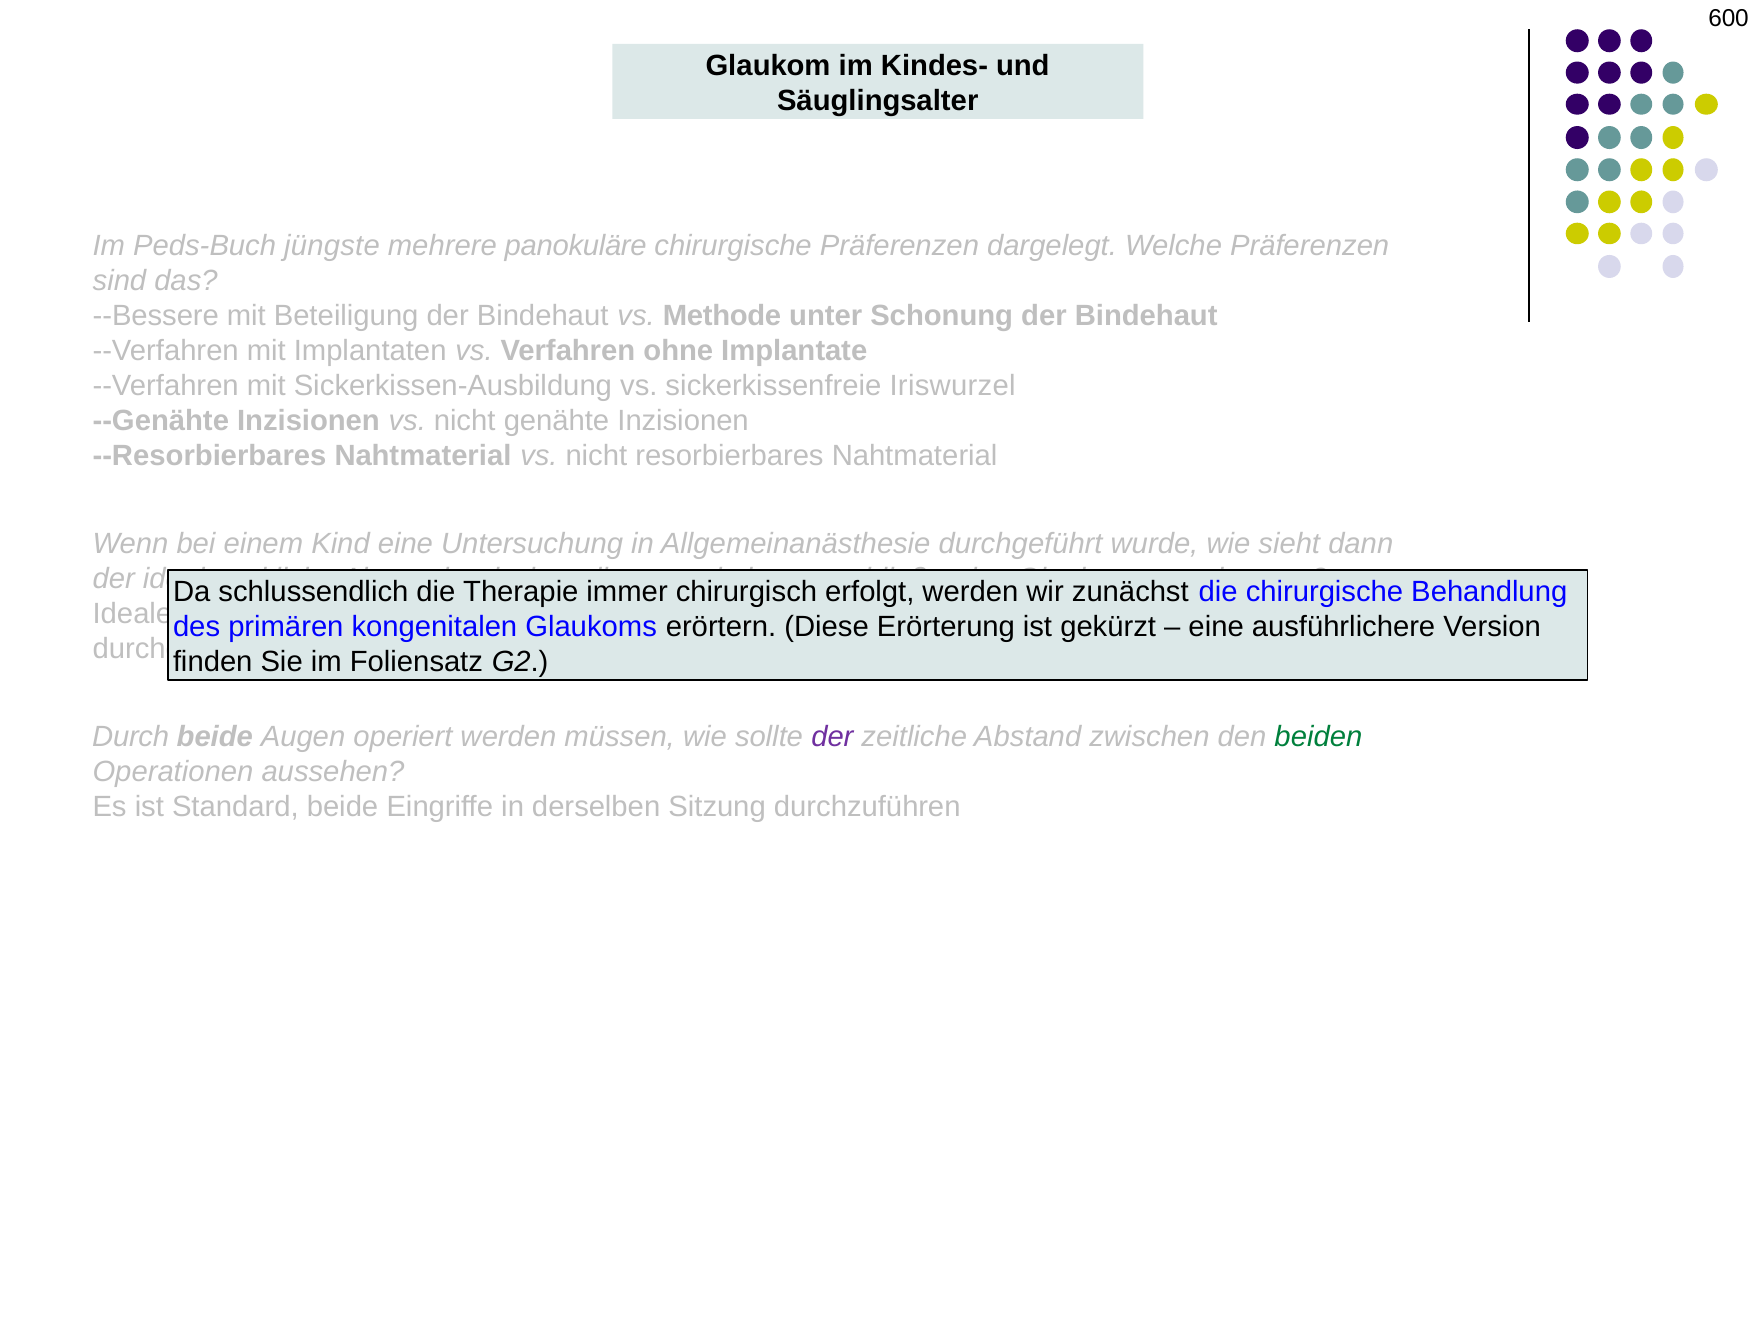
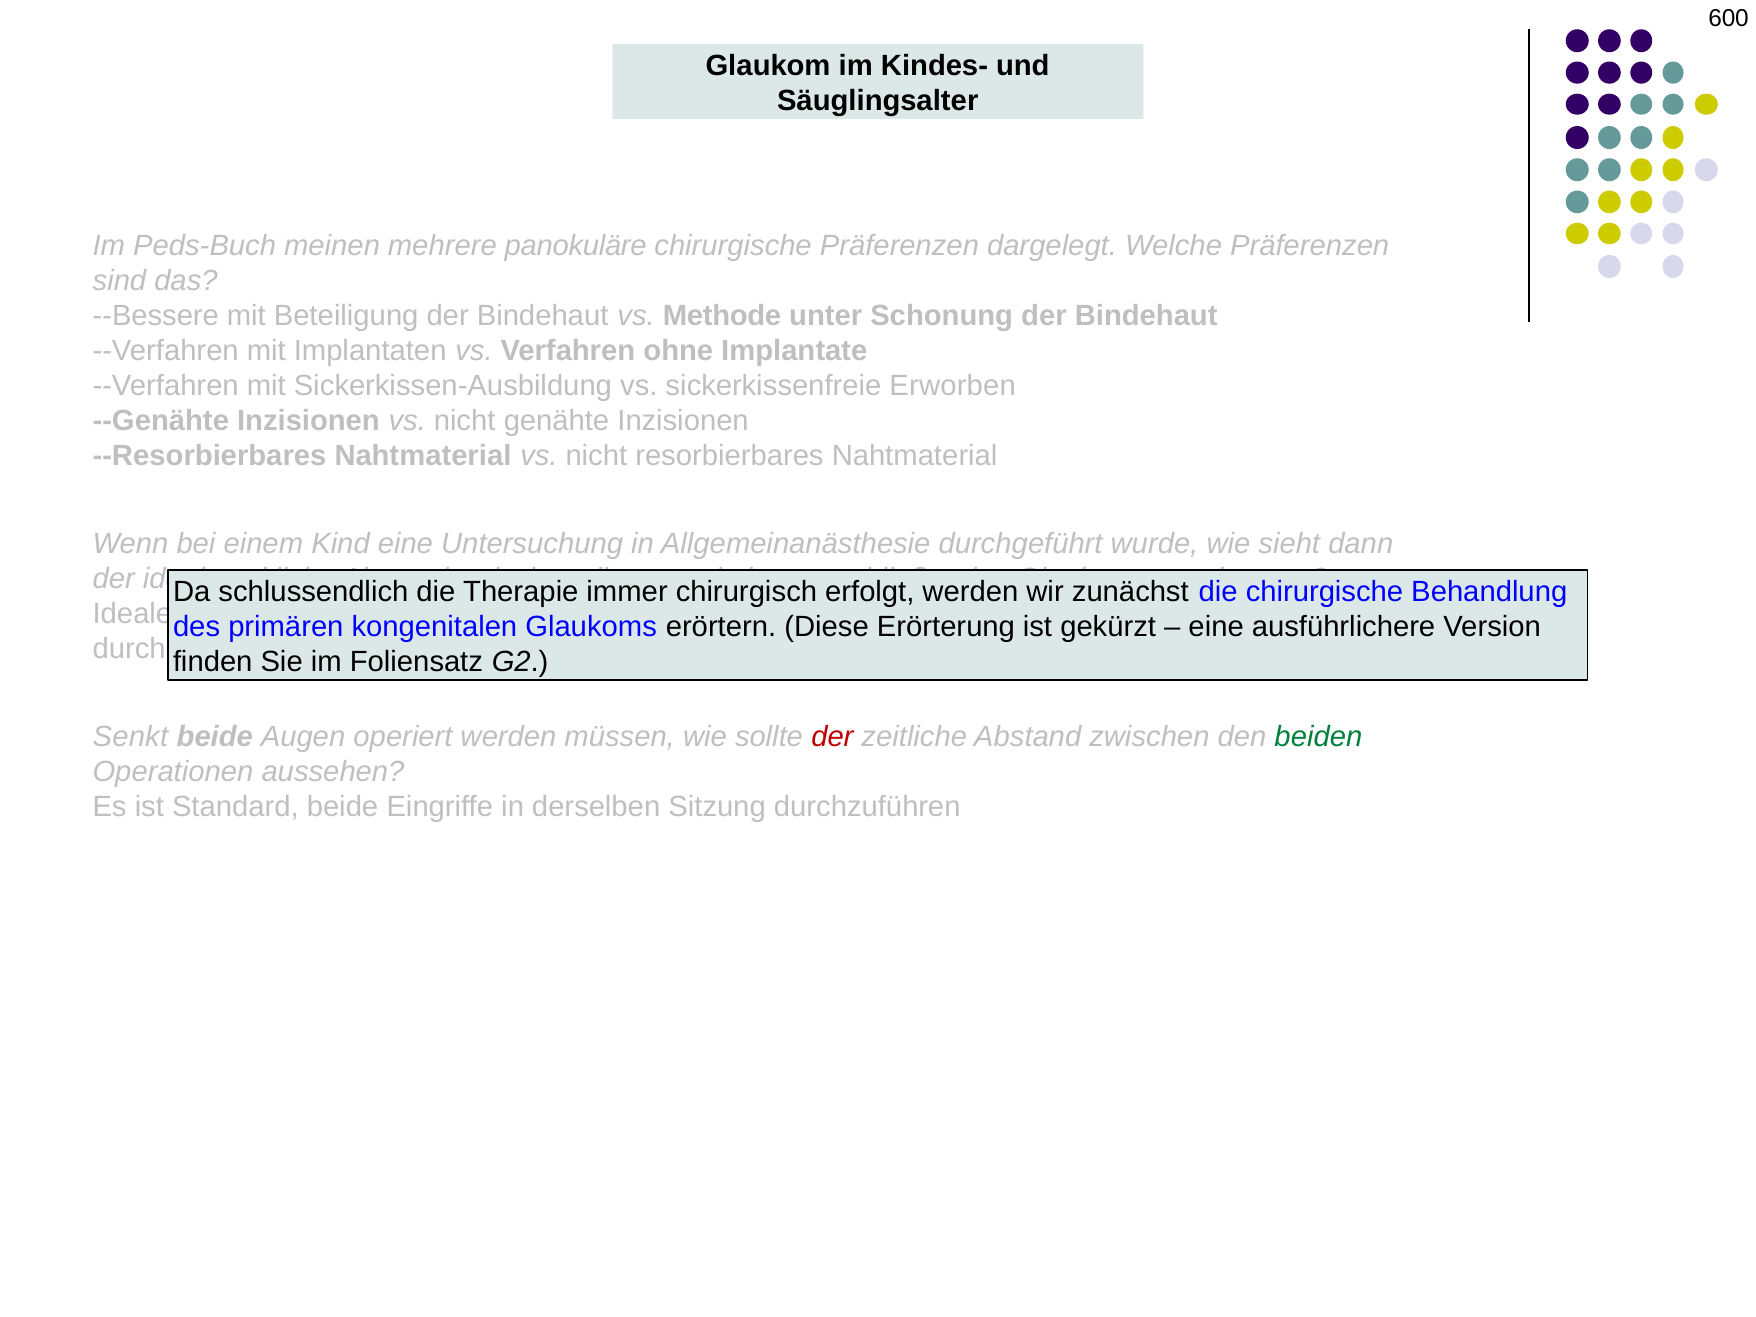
jüngste: jüngste -> meinen
Iriswurzel: Iriswurzel -> Erworben
Durch: Durch -> Senkt
der at (832, 737) colour: purple -> red
